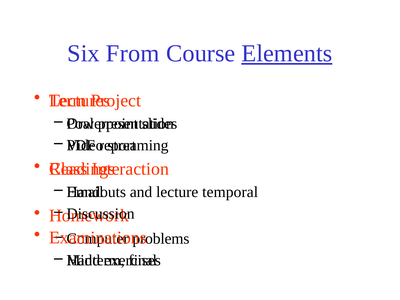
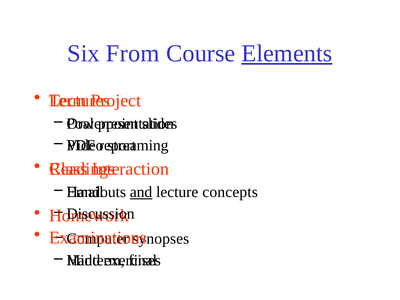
and underline: none -> present
temporal: temporal -> concepts
problems: problems -> synopses
